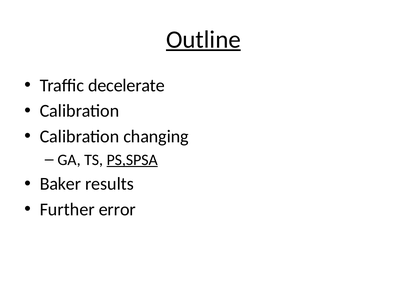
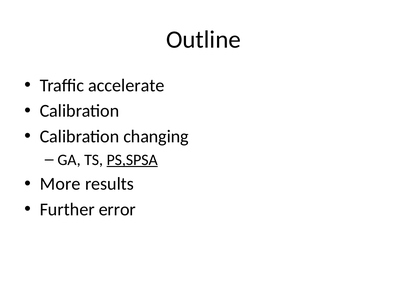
Outline underline: present -> none
decelerate: decelerate -> accelerate
Baker: Baker -> More
